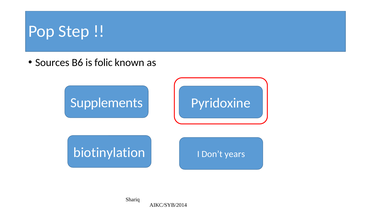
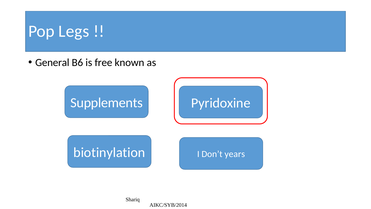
Step: Step -> Legs
Sources: Sources -> General
folic: folic -> free
